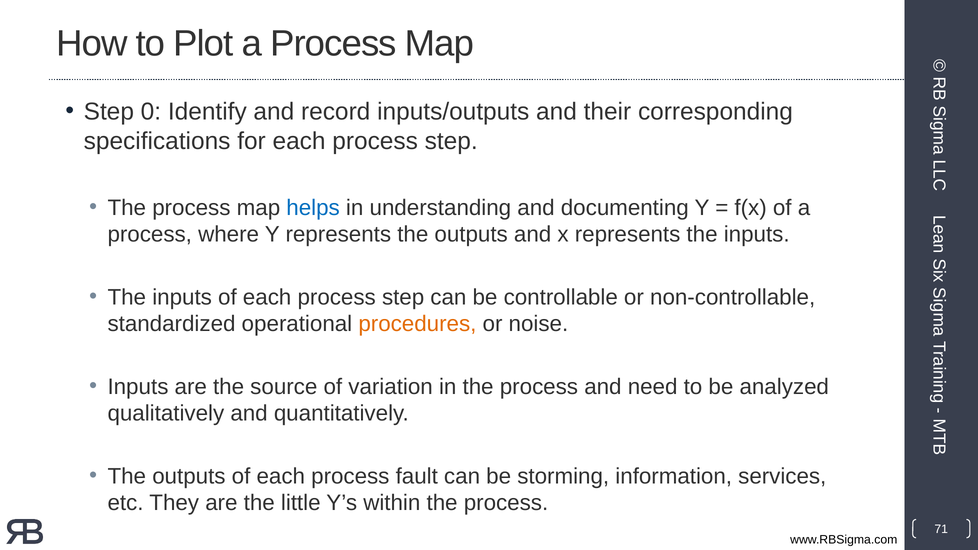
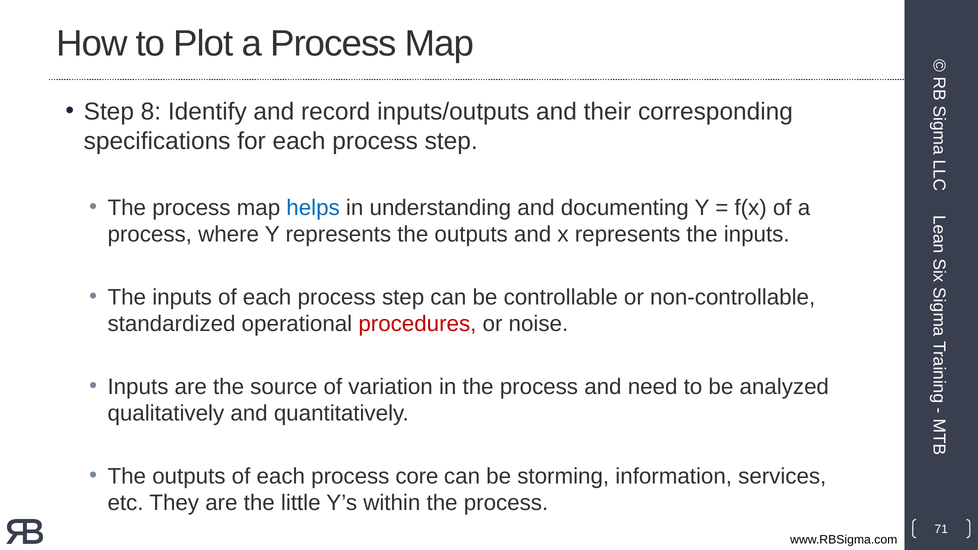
0: 0 -> 8
procedures colour: orange -> red
fault: fault -> core
